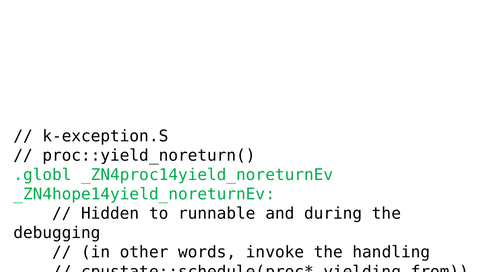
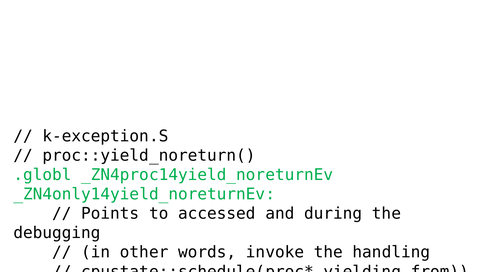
_ZN4hope14yield_noreturnEv: _ZN4hope14yield_noreturnEv -> _ZN4only14yield_noreturnEv
Hidden: Hidden -> Points
runnable: runnable -> accessed
